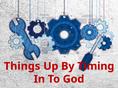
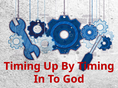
Things at (22, 67): Things -> Timing
